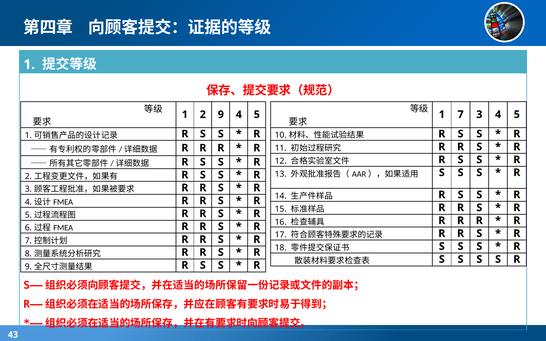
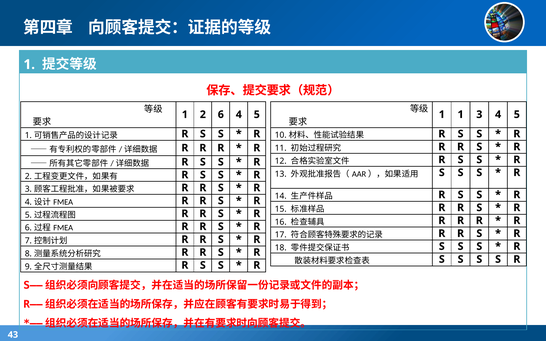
2 9: 9 -> 6
1 7: 7 -> 1
